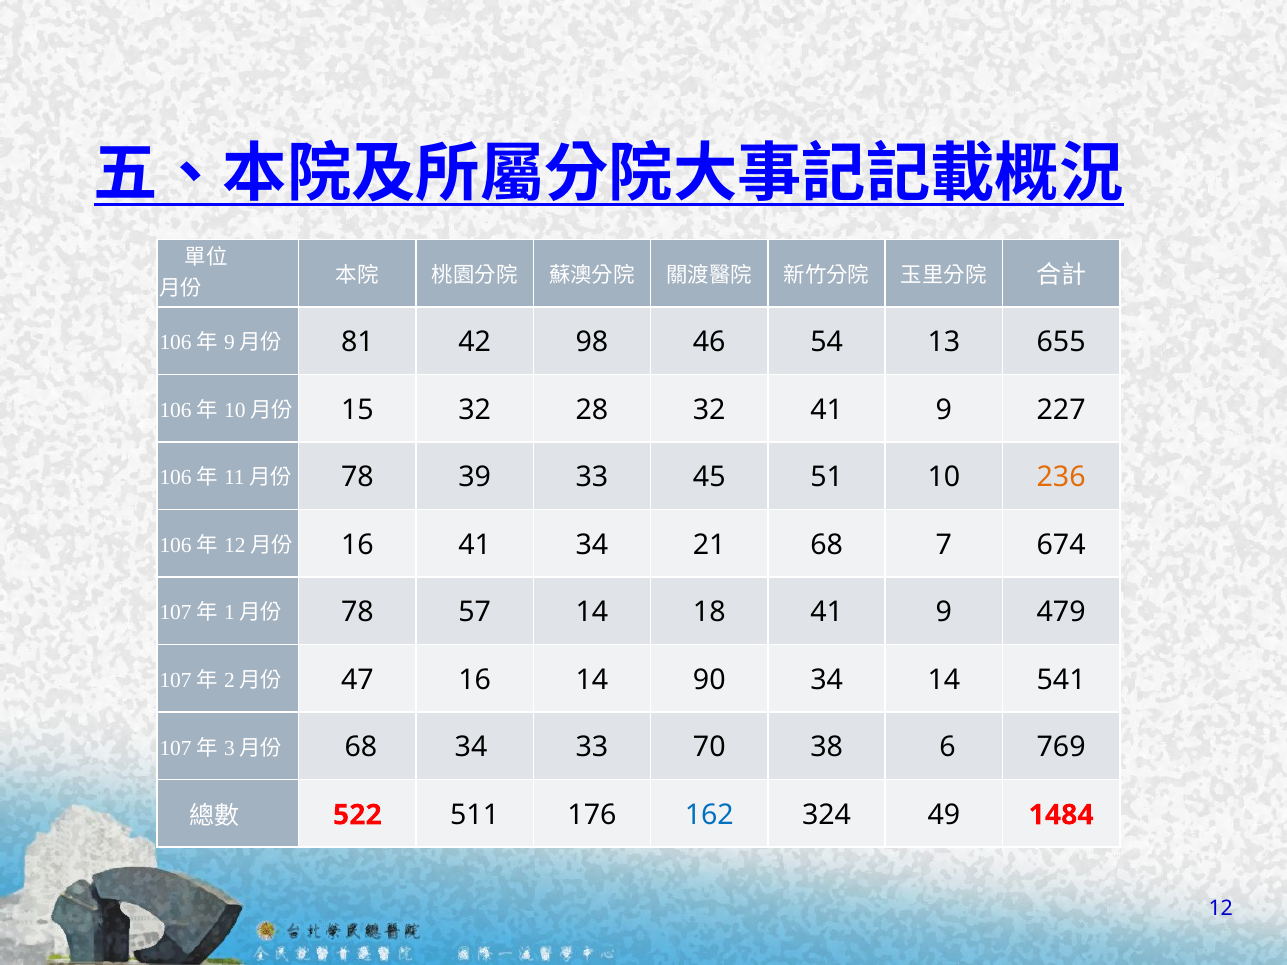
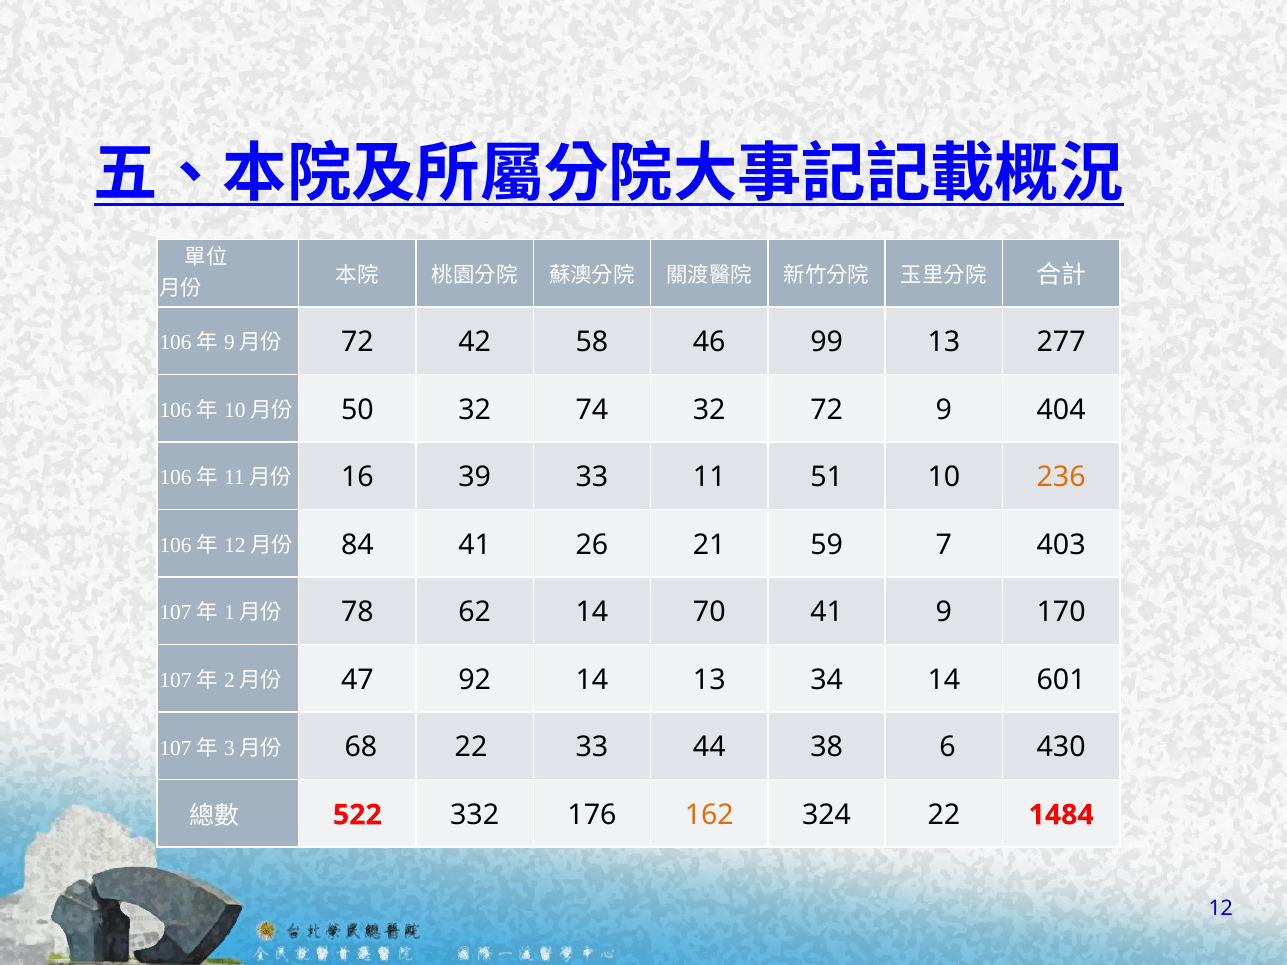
81 at (357, 342): 81 -> 72
98: 98 -> 58
54: 54 -> 99
655: 655 -> 277
15: 15 -> 50
28: 28 -> 74
32 41: 41 -> 72
227: 227 -> 404
78 at (357, 477): 78 -> 16
45: 45 -> 11
16 at (357, 545): 16 -> 84
41 34: 34 -> 26
21 68: 68 -> 59
674: 674 -> 403
57: 57 -> 62
18: 18 -> 70
479: 479 -> 170
47 16: 16 -> 92
14 90: 90 -> 13
541: 541 -> 601
68 34: 34 -> 22
70: 70 -> 44
769: 769 -> 430
511: 511 -> 332
162 colour: blue -> orange
324 49: 49 -> 22
